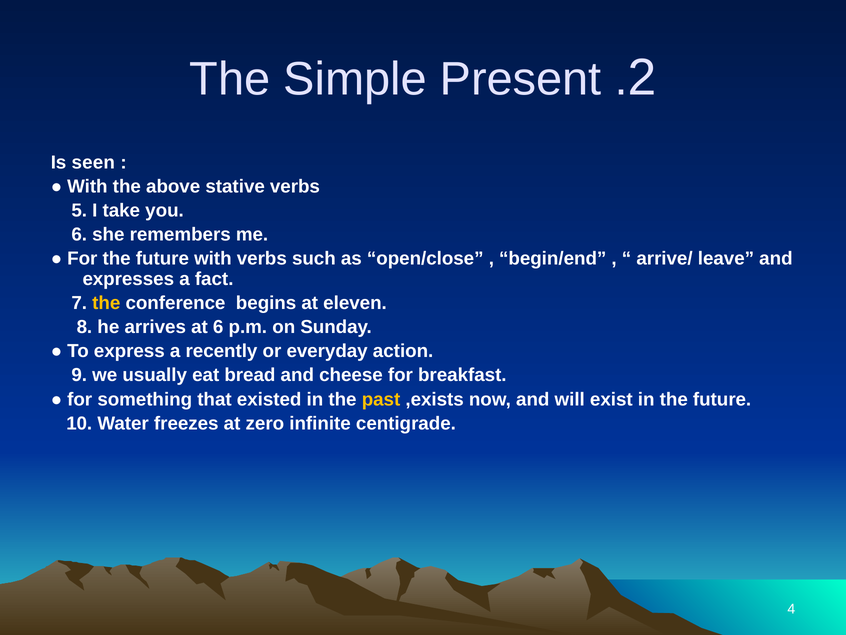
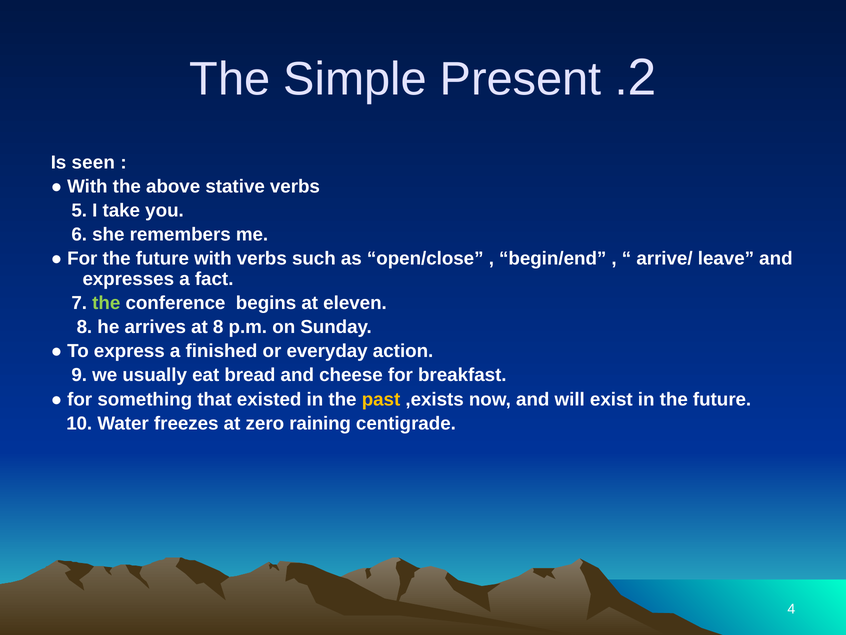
the at (106, 303) colour: yellow -> light green
at 6: 6 -> 8
recently: recently -> finished
infinite: infinite -> raining
